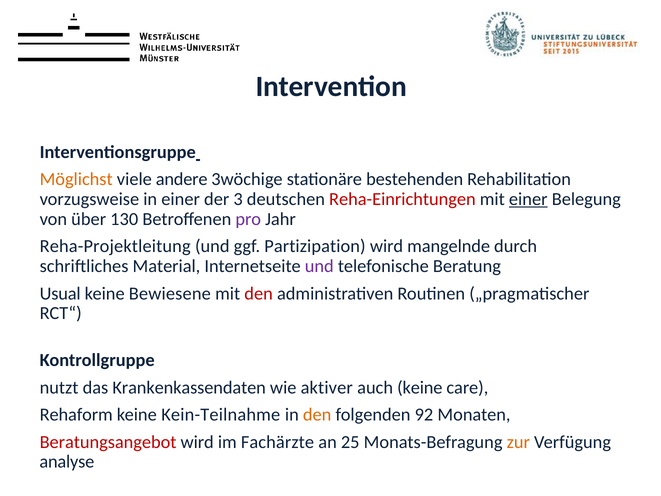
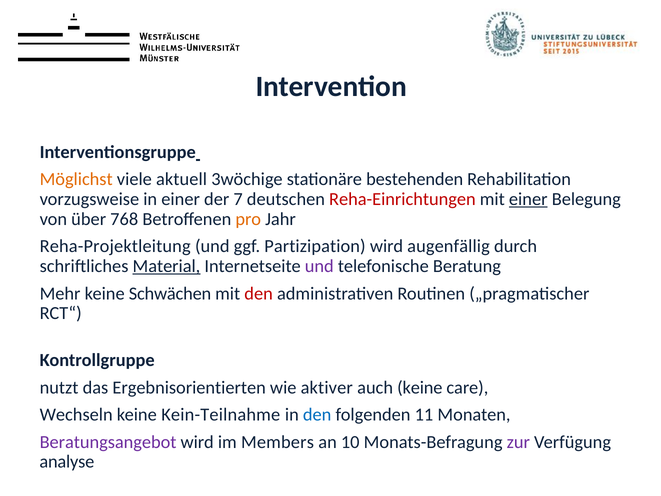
andere: andere -> aktuell
3: 3 -> 7
130: 130 -> 768
pro colour: purple -> orange
mangelnde: mangelnde -> augenfällig
Material underline: none -> present
Usual: Usual -> Mehr
Bewiesene: Bewiesene -> Schwächen
Krankenkassendaten: Krankenkassendaten -> Ergebnisorientierten
Rehaform: Rehaform -> Wechseln
den at (317, 415) colour: orange -> blue
92: 92 -> 11
Beratungsangebot colour: red -> purple
Fachärzte: Fachärzte -> Members
25: 25 -> 10
zur colour: orange -> purple
